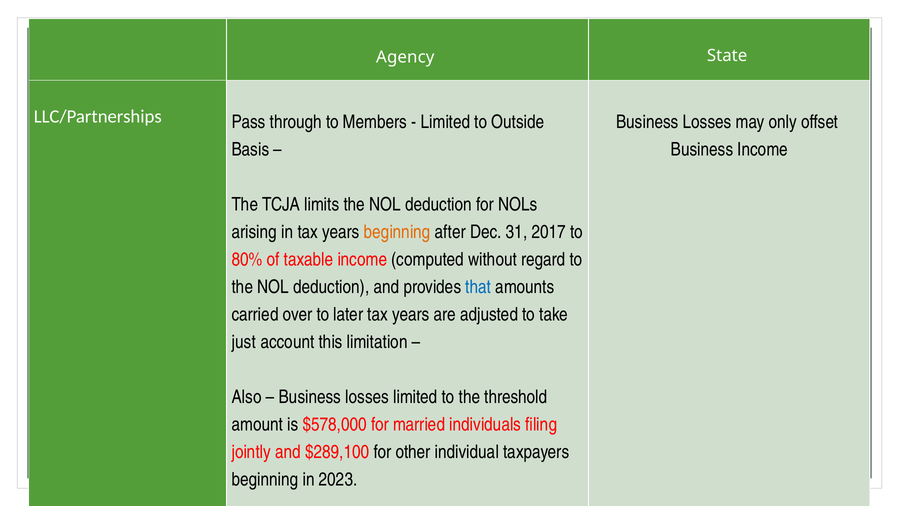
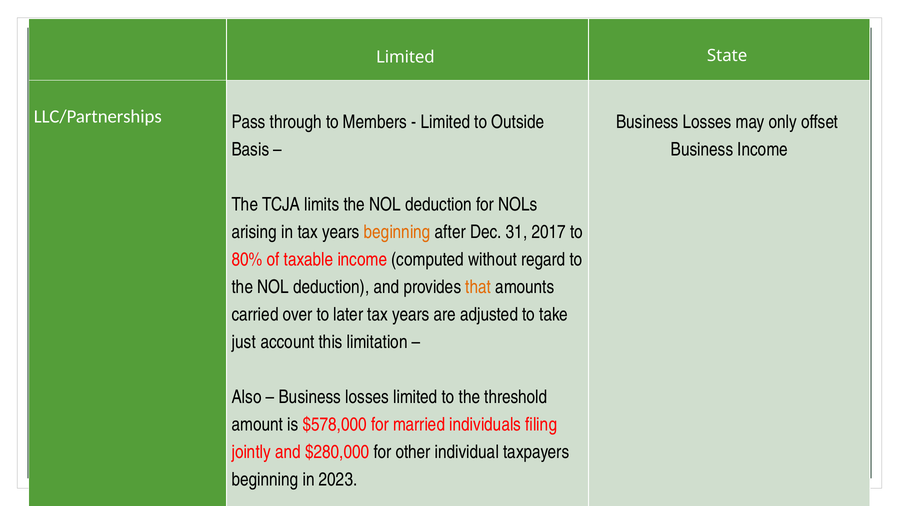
Agency at (405, 57): Agency -> Limited
that colour: blue -> orange
$289,100: $289,100 -> $280,000
